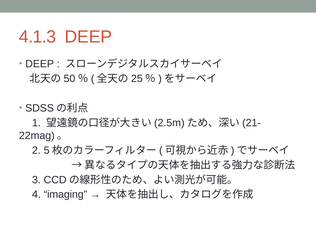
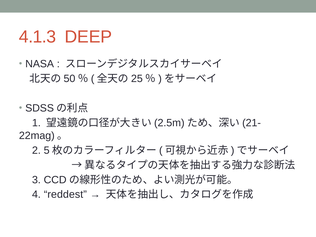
DEEP at (40, 64): DEEP -> NASA
imaging: imaging -> reddest
